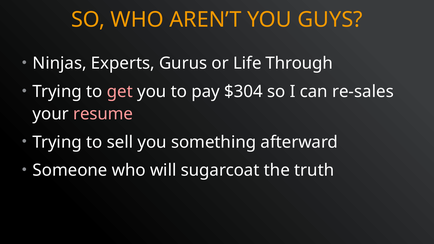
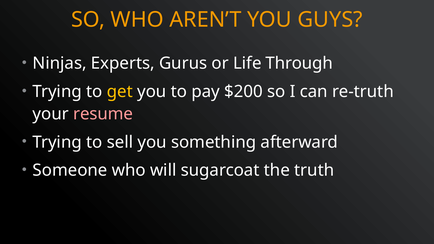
get colour: pink -> yellow
$304: $304 -> $200
re-sales: re-sales -> re-truth
